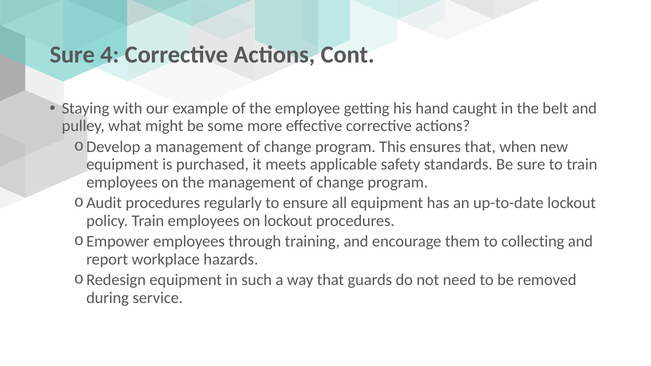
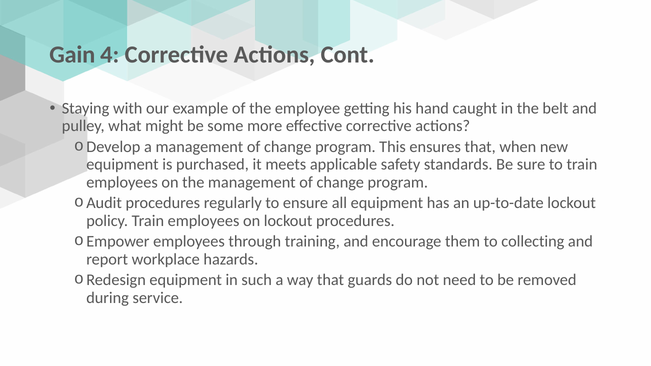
Sure at (72, 55): Sure -> Gain
